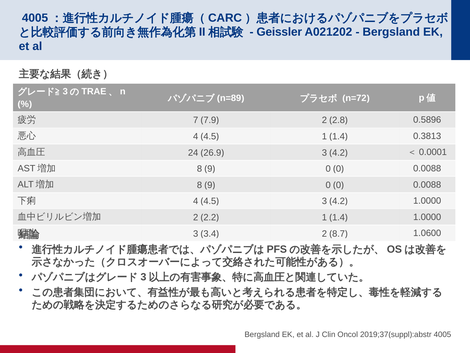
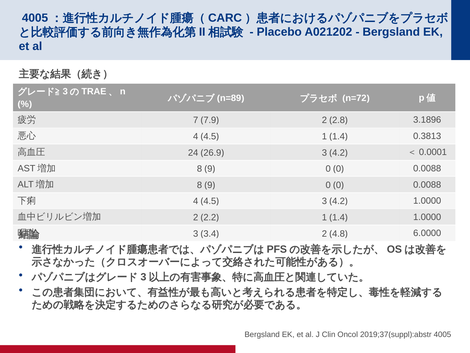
Geissler: Geissler -> Placebo
0.5896: 0.5896 -> 3.1896
8.7: 8.7 -> 4.8
1.0600: 1.0600 -> 6.0000
